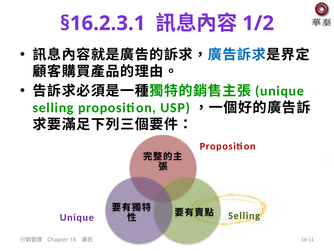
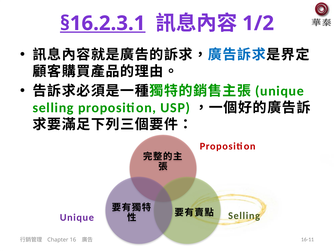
§16.2.3.1 underline: none -> present
